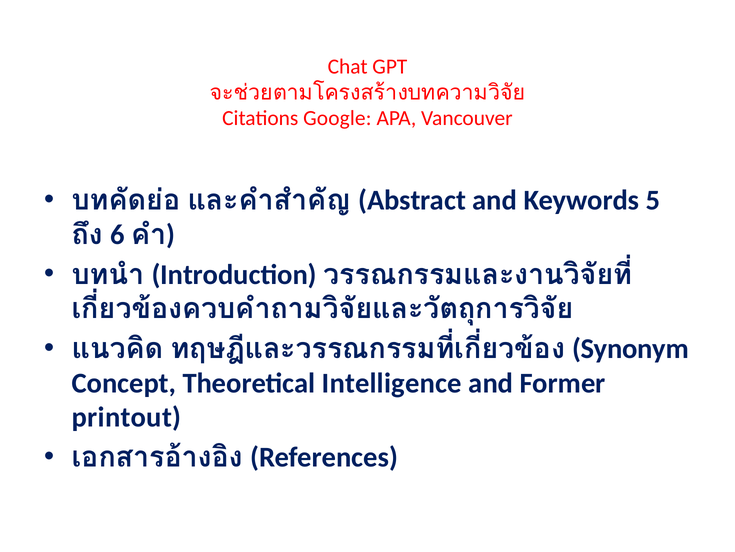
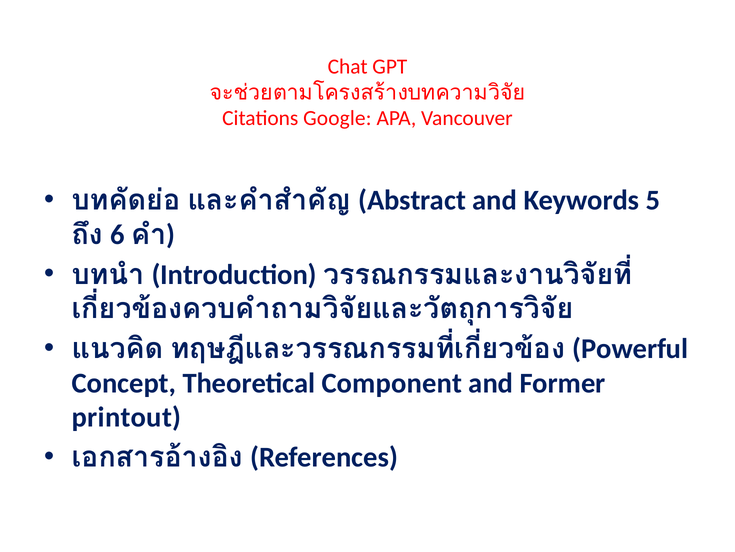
Synonym: Synonym -> Powerful
Intelligence: Intelligence -> Component
